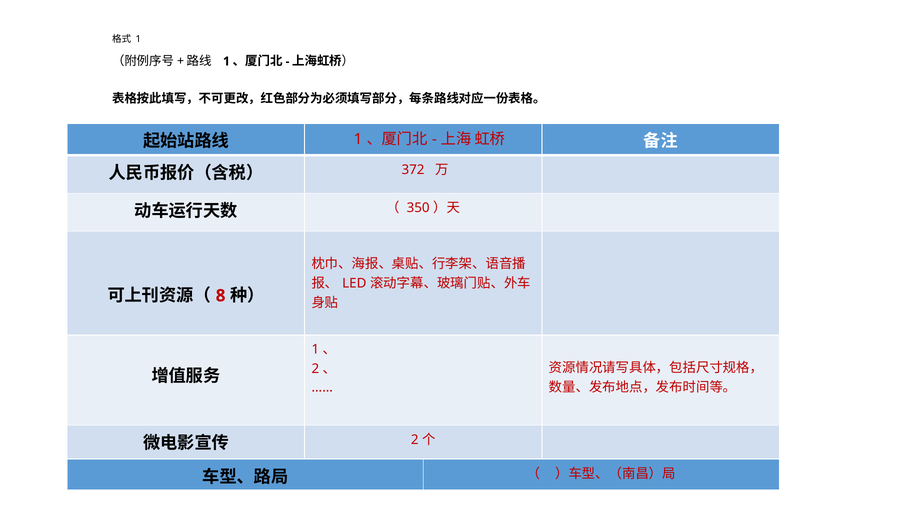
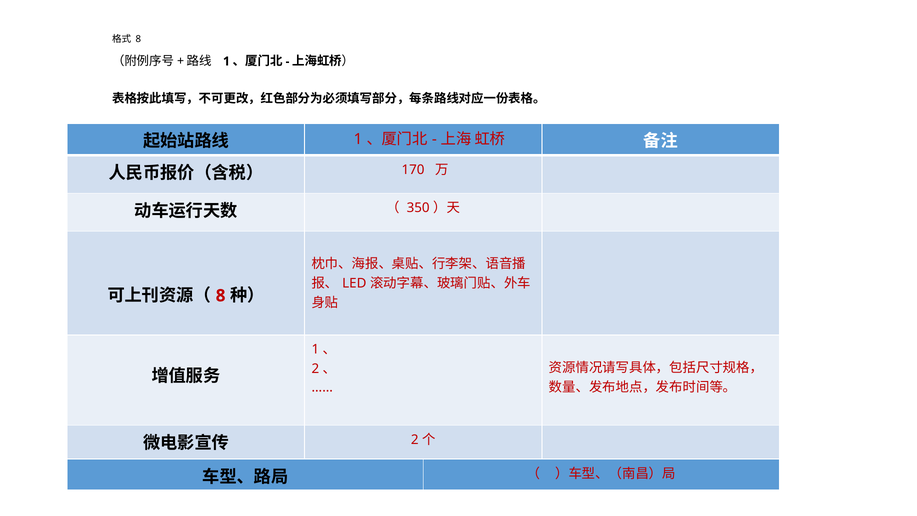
1 at (138, 39): 1 -> 8
372: 372 -> 170
